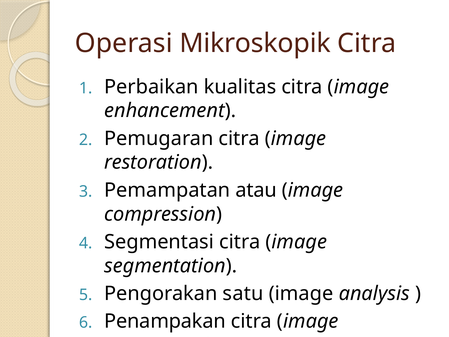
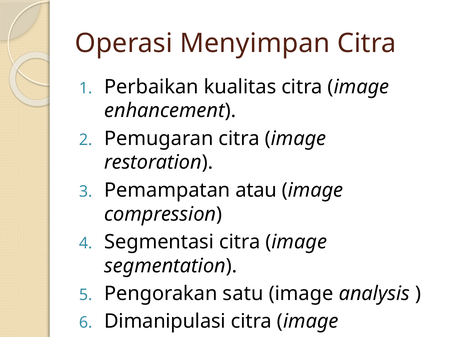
Mikroskopik: Mikroskopik -> Menyimpan
Penampakan: Penampakan -> Dimanipulasi
